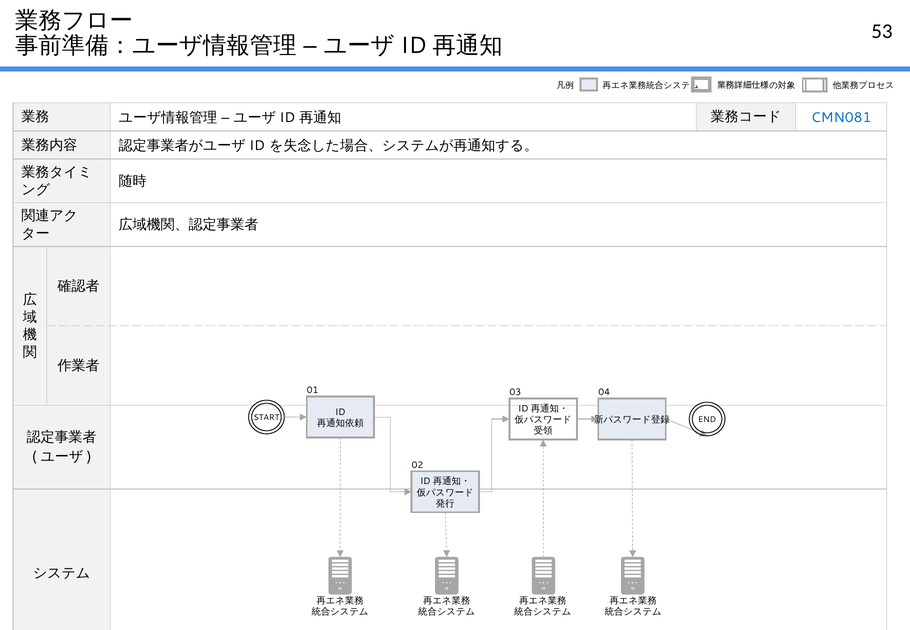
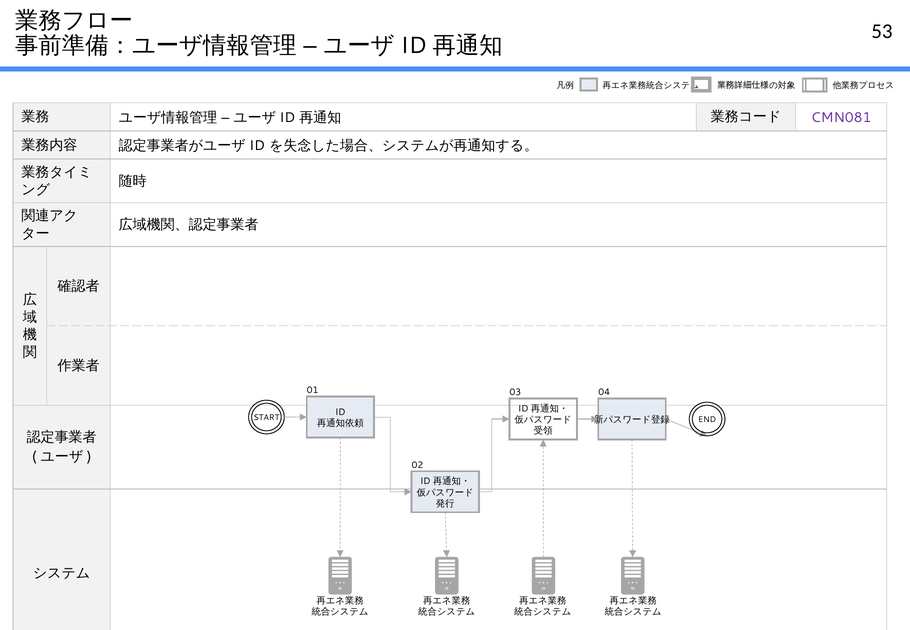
CMN081 colour: blue -> purple
